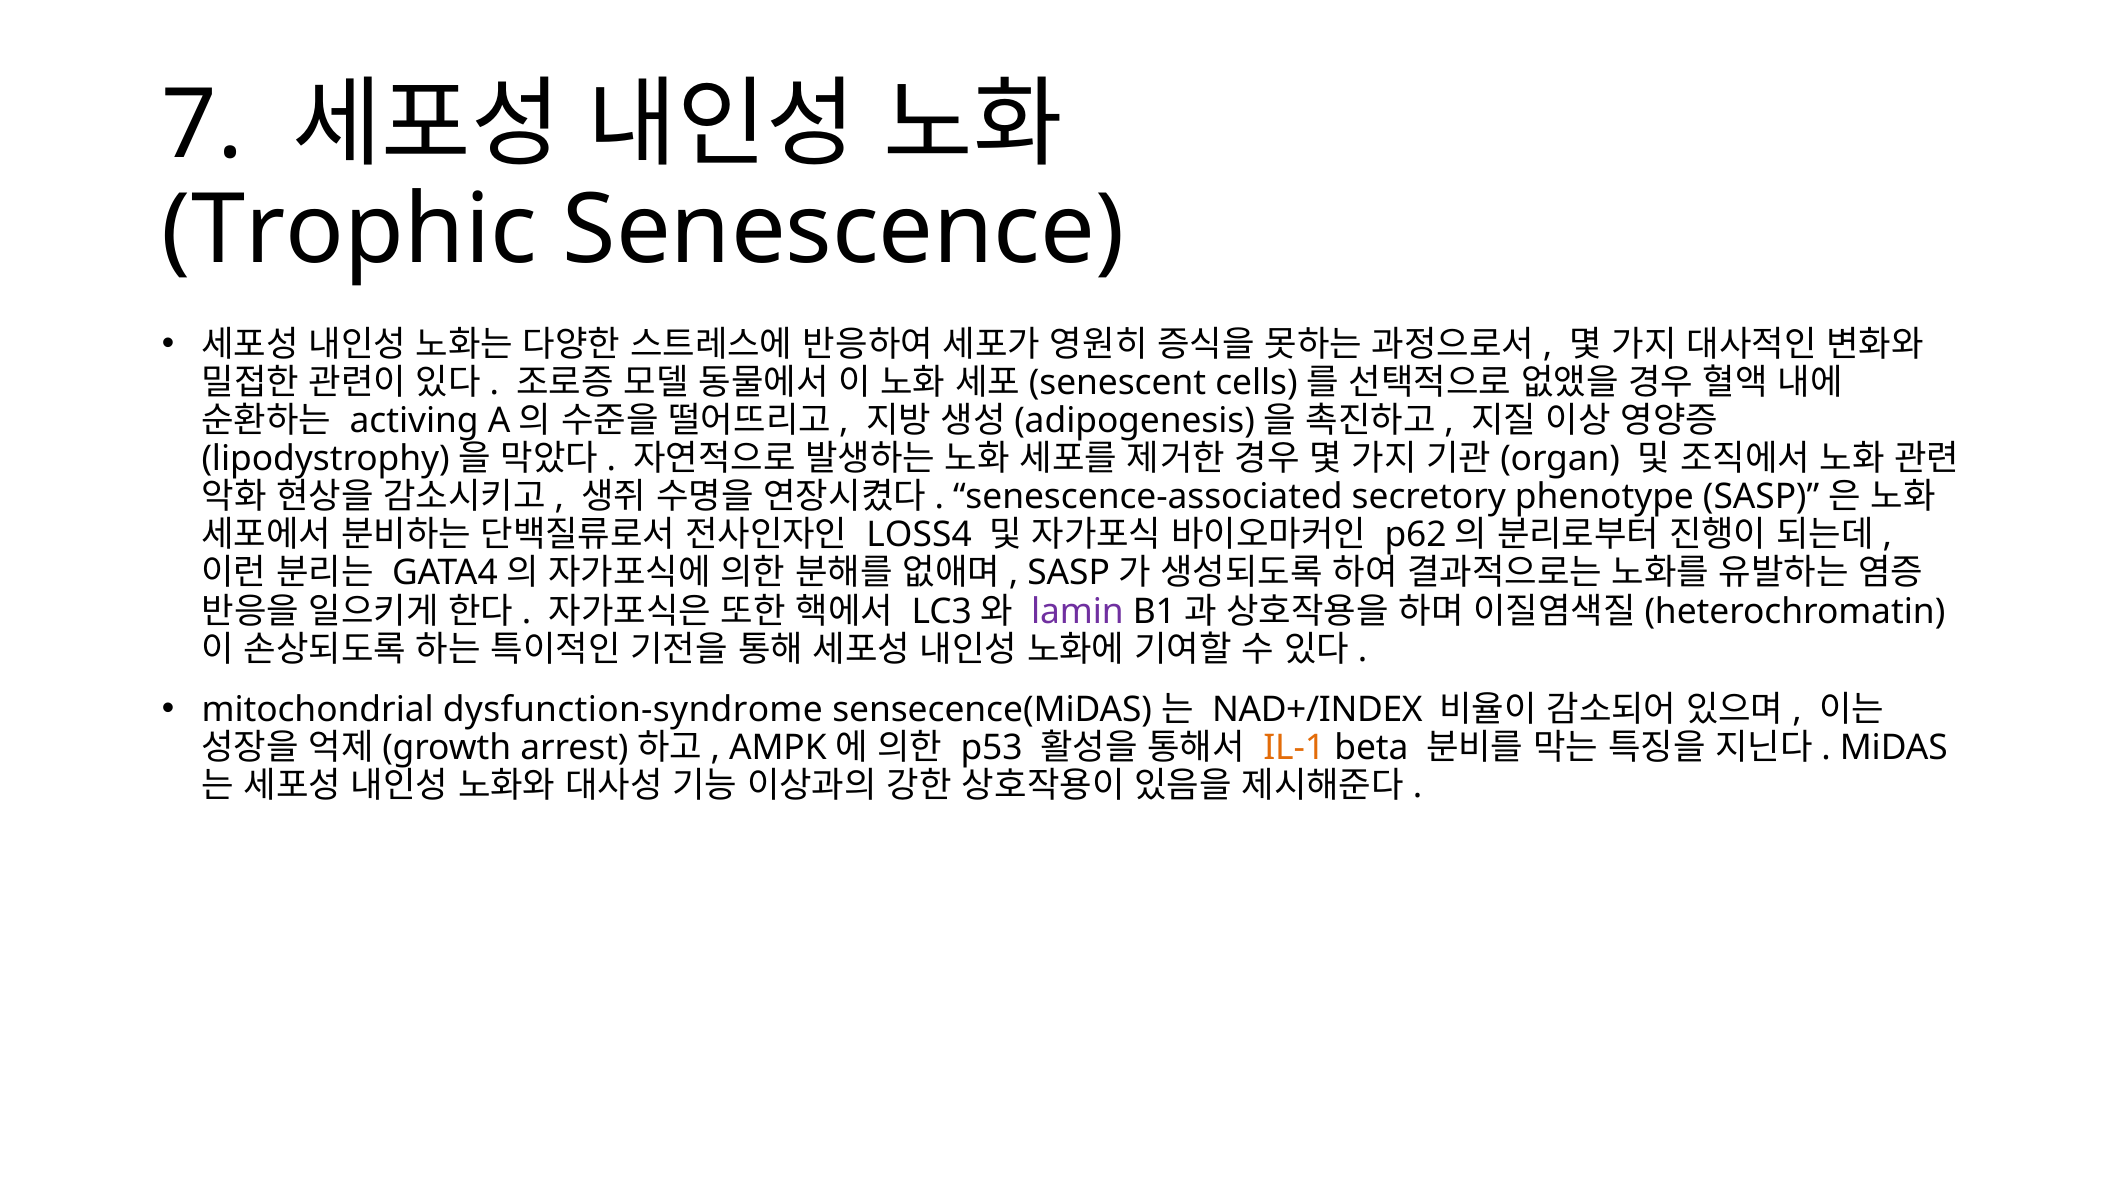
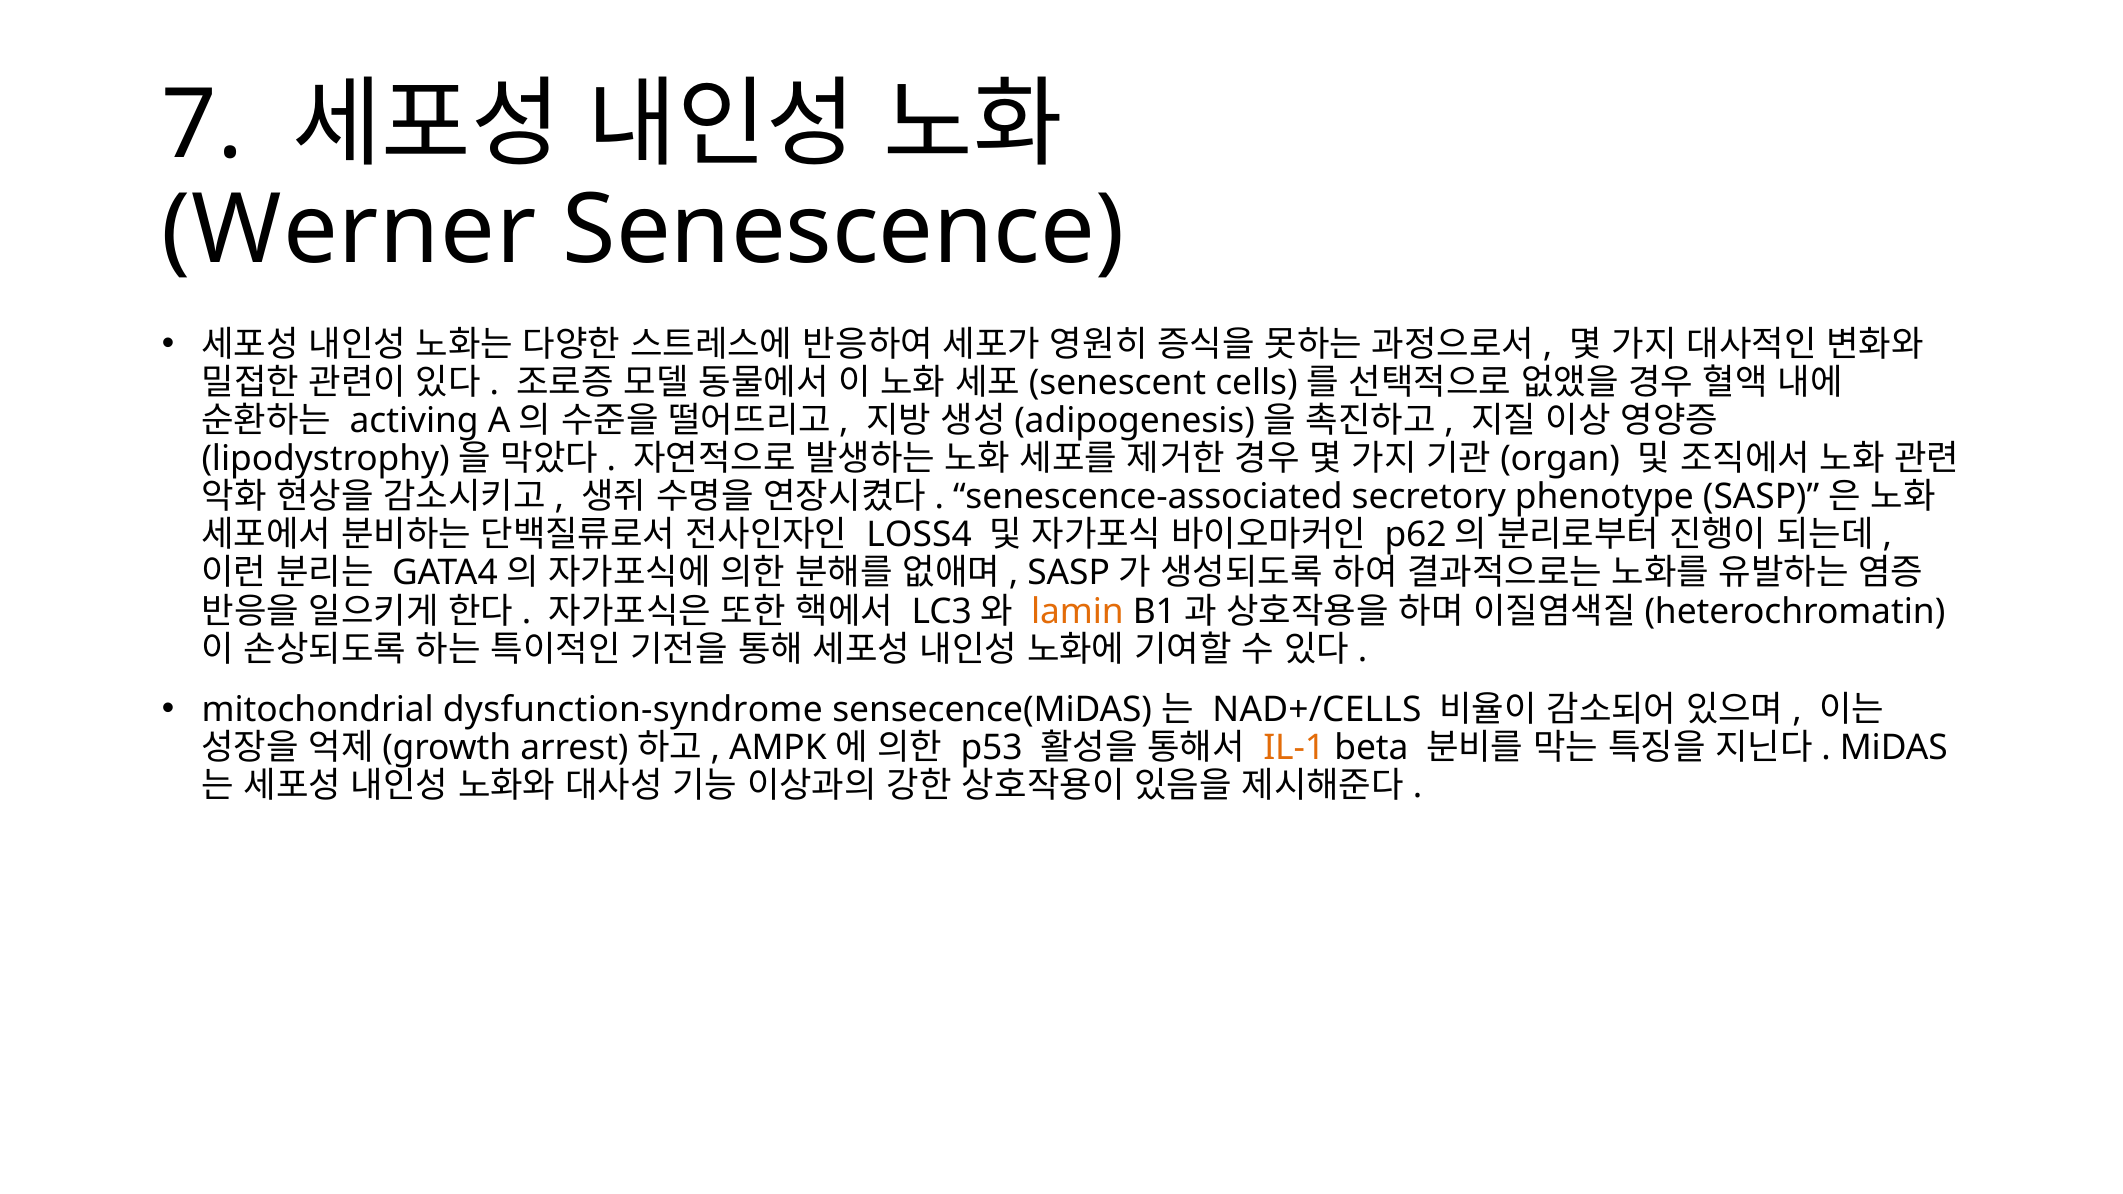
Trophic: Trophic -> Werner
lamin colour: purple -> orange
NAD+/INDEX: NAD+/INDEX -> NAD+/CELLS
